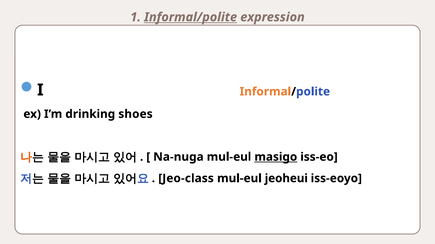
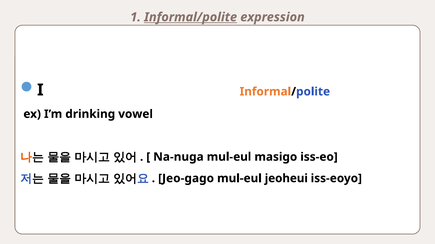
shoes: shoes -> vowel
masigo underline: present -> none
Jeo-class: Jeo-class -> Jeo-gago
